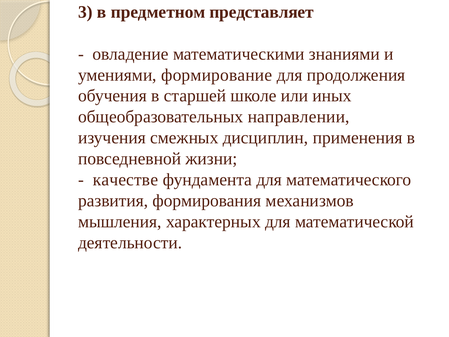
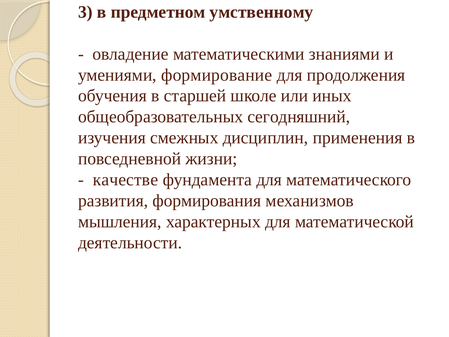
представляет: представляет -> умственному
направлении: направлении -> сегодняшний
